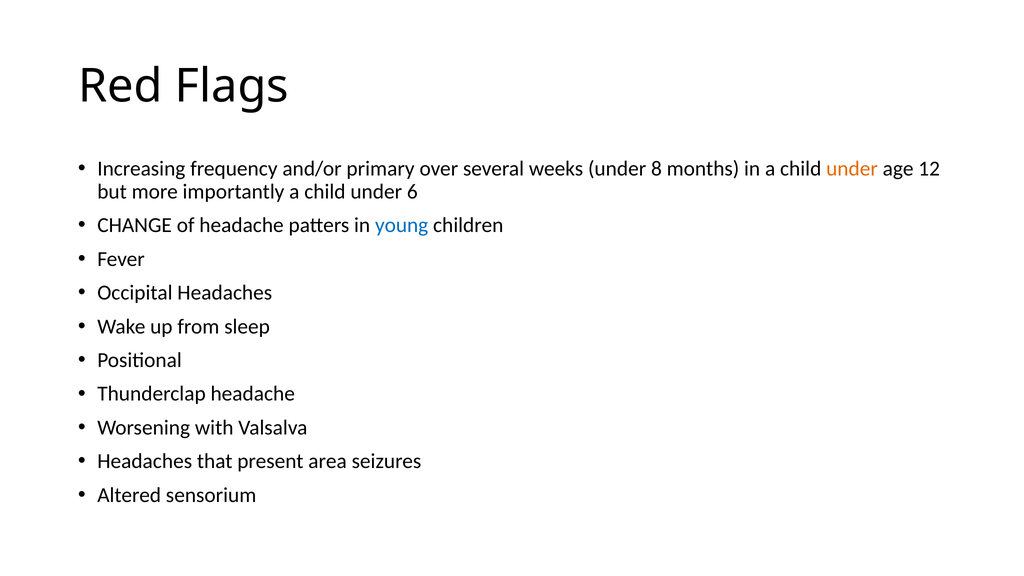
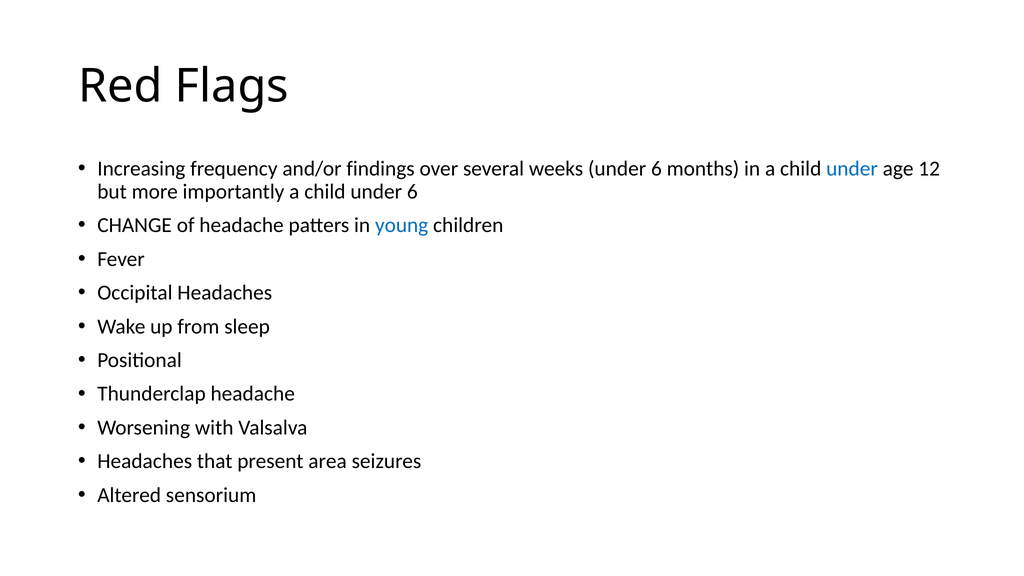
primary: primary -> findings
weeks under 8: 8 -> 6
under at (852, 169) colour: orange -> blue
